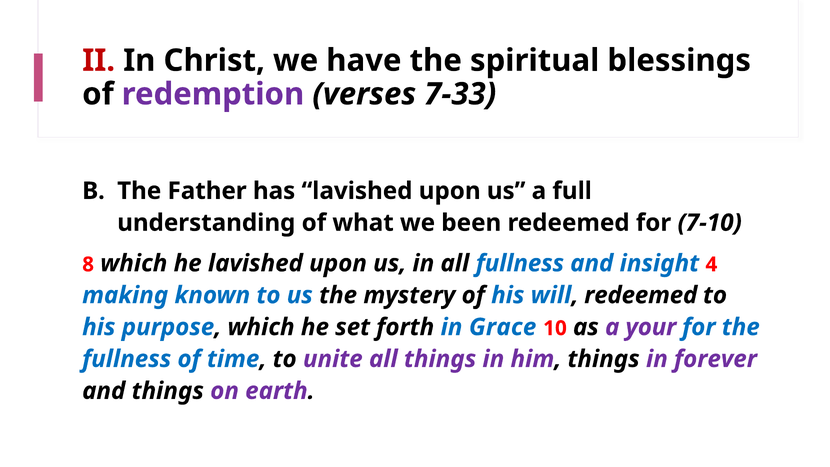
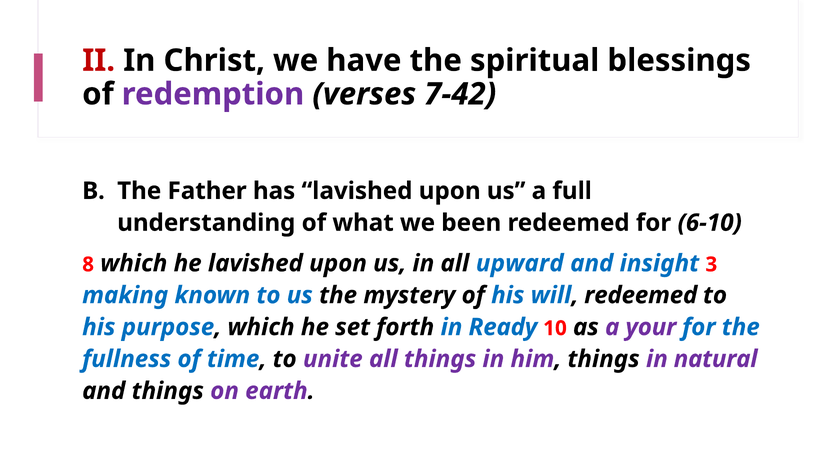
7-33: 7-33 -> 7-42
7-10: 7-10 -> 6-10
all fullness: fullness -> upward
4: 4 -> 3
Grace: Grace -> Ready
forever: forever -> natural
